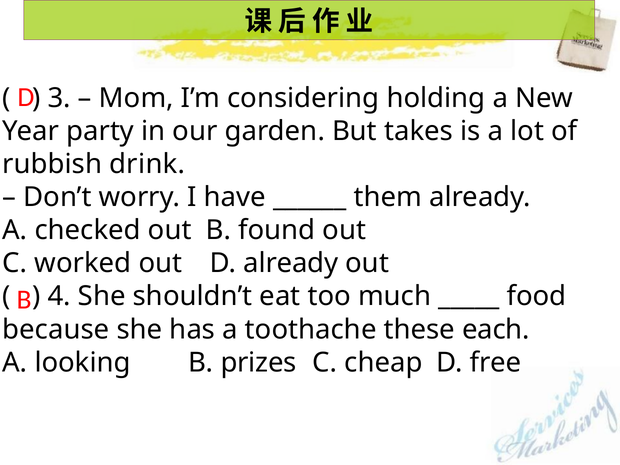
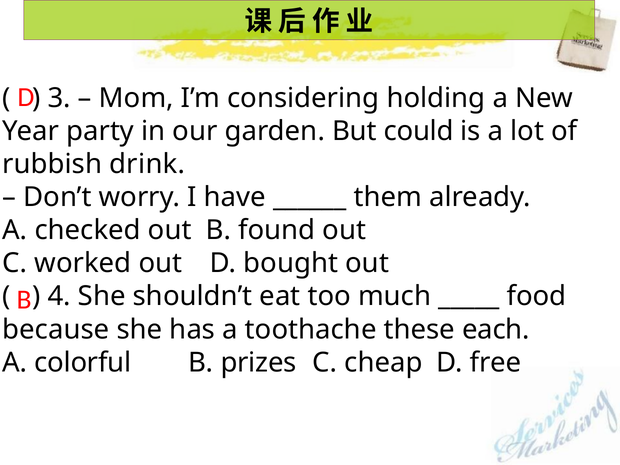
takes: takes -> could
D already: already -> bought
looking: looking -> colorful
